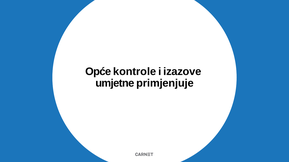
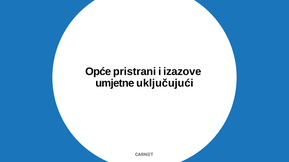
kontrole: kontrole -> pristrani
primjenjuje: primjenjuje -> uključujući
